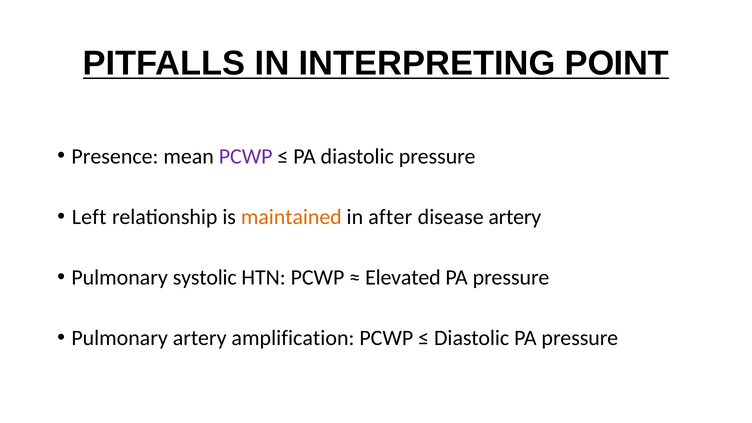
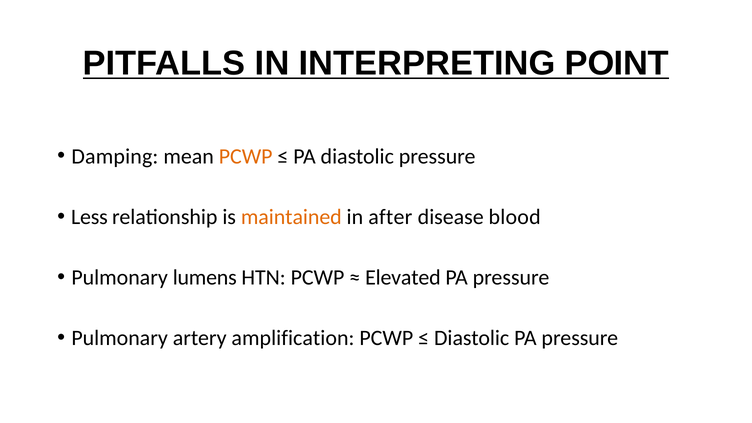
Presence: Presence -> Damping
PCWP at (246, 156) colour: purple -> orange
Left: Left -> Less
disease artery: artery -> blood
systolic: systolic -> lumens
